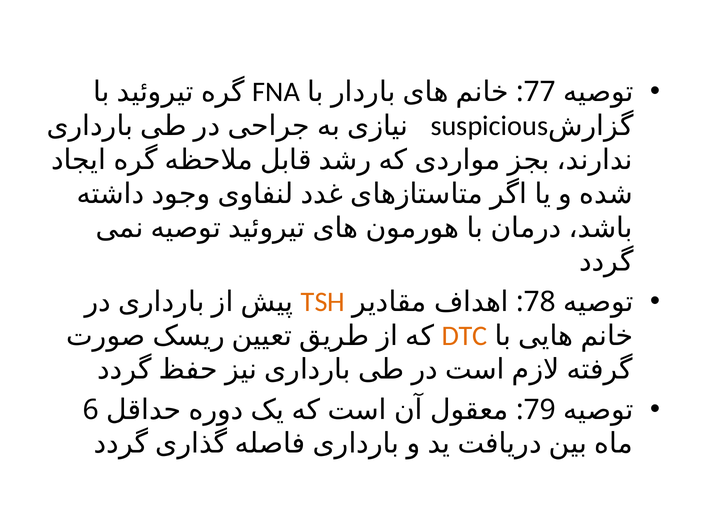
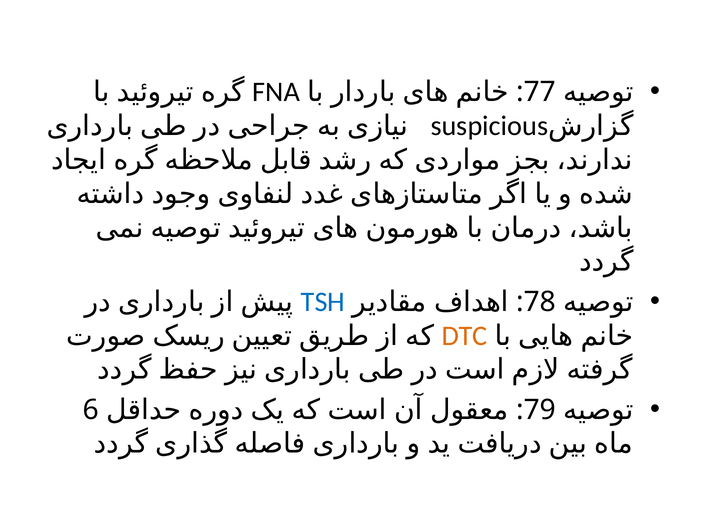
TSH colour: orange -> blue
